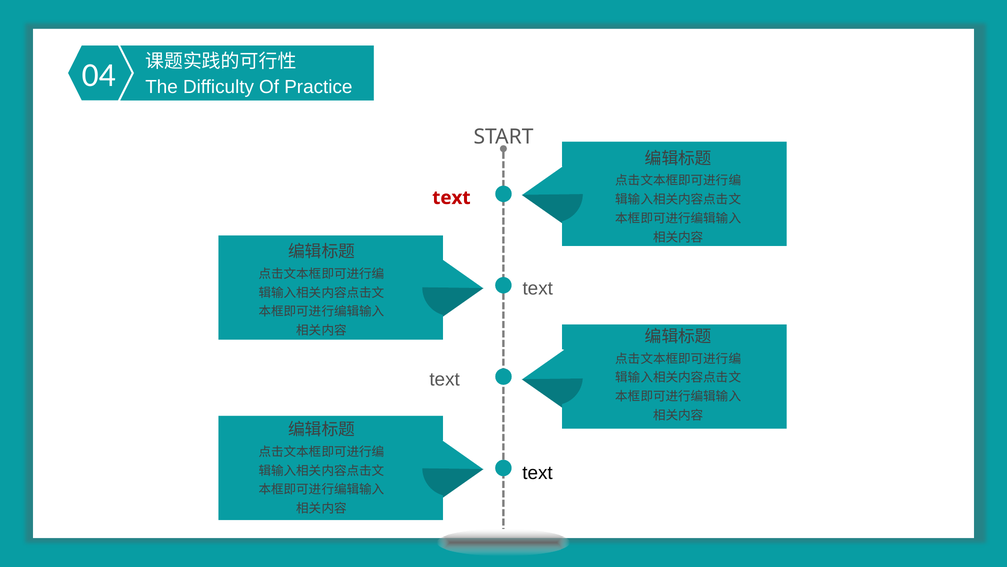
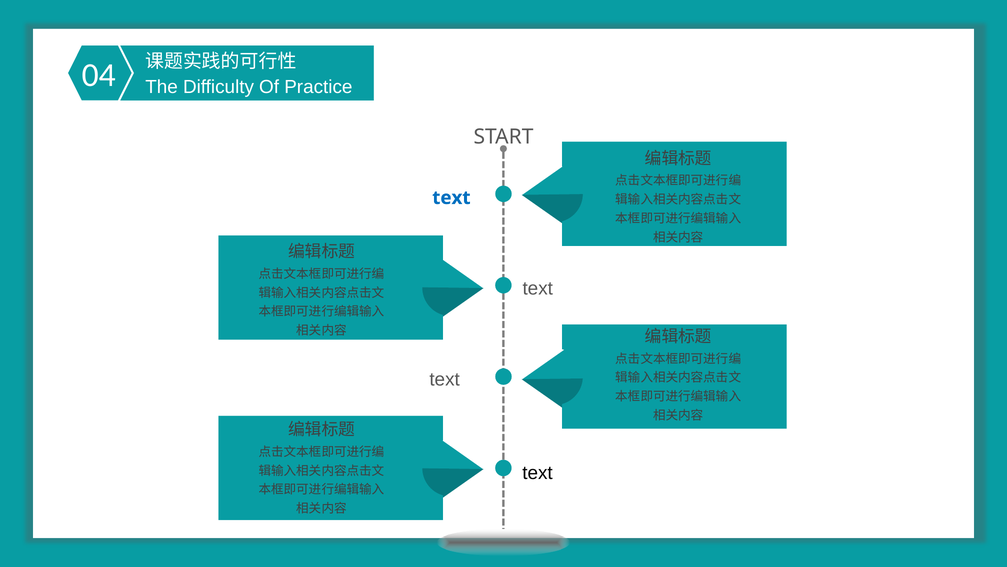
text at (451, 198) colour: red -> blue
